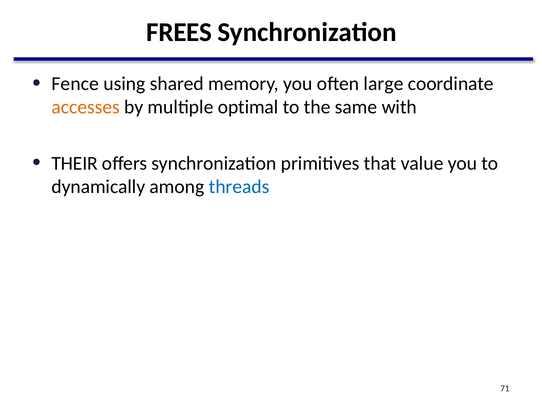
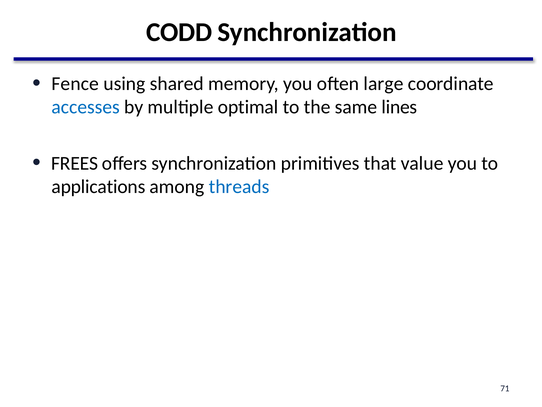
FREES: FREES -> CODD
accesses colour: orange -> blue
with: with -> lines
THEIR: THEIR -> FREES
dynamically: dynamically -> applications
